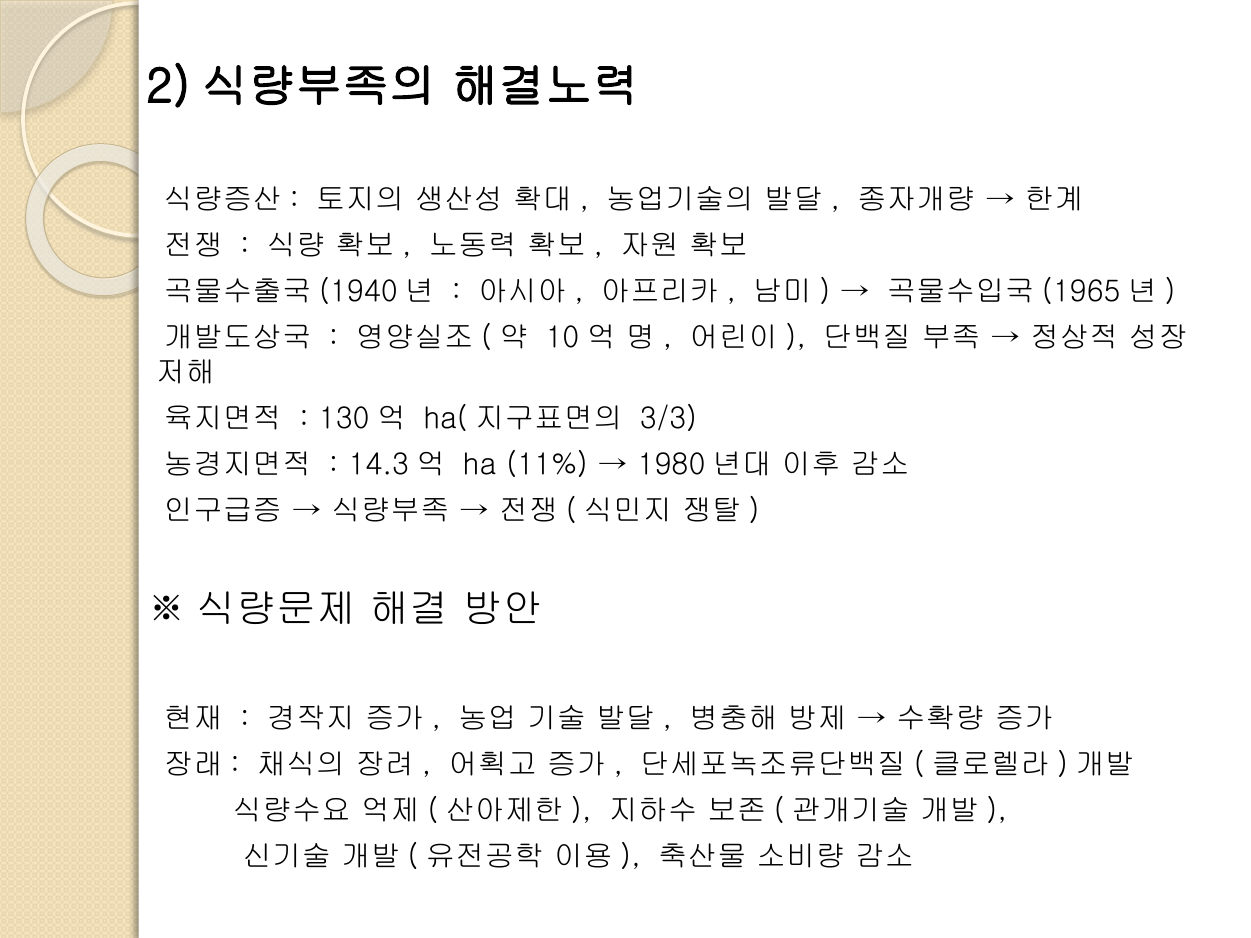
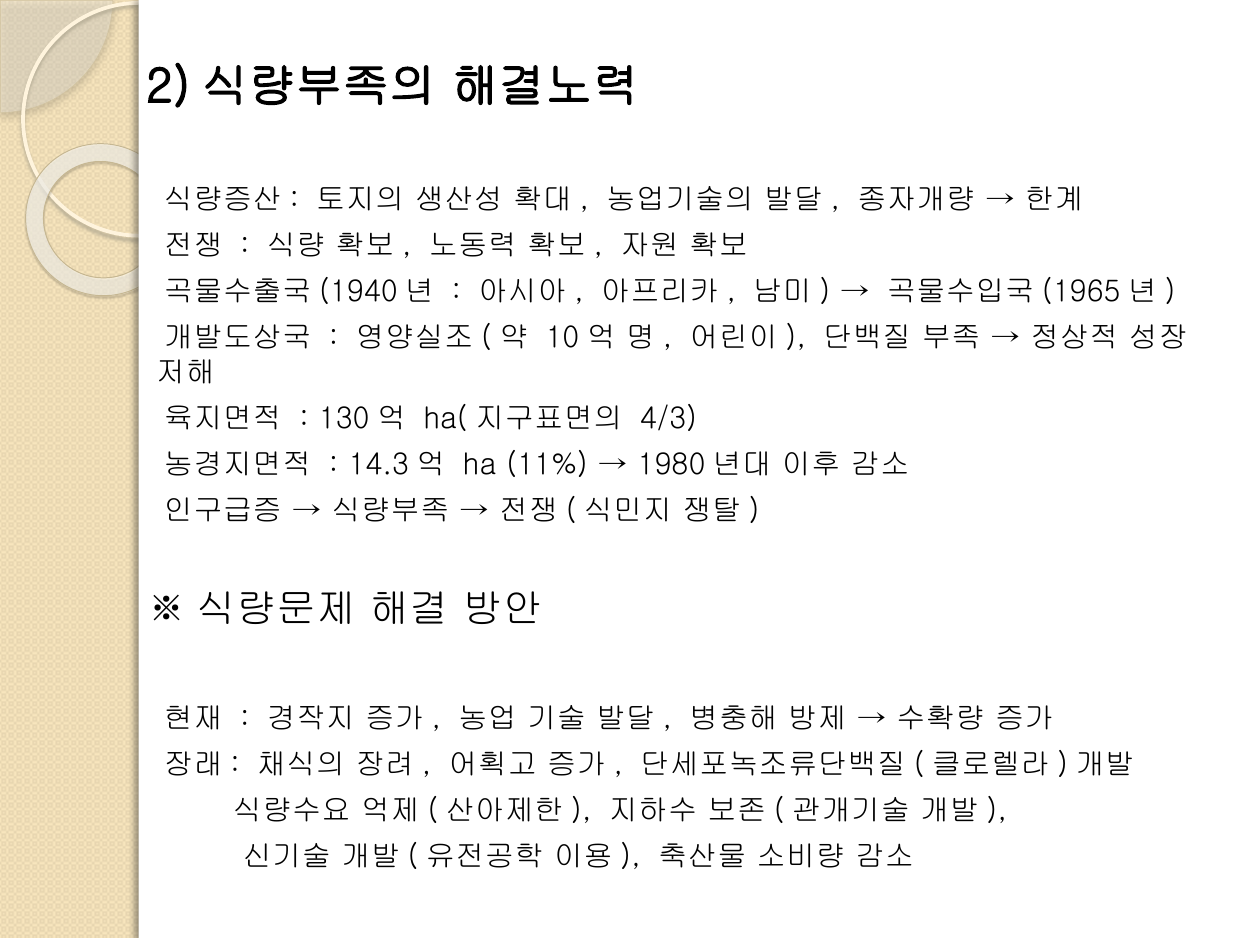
3/3: 3/3 -> 4/3
